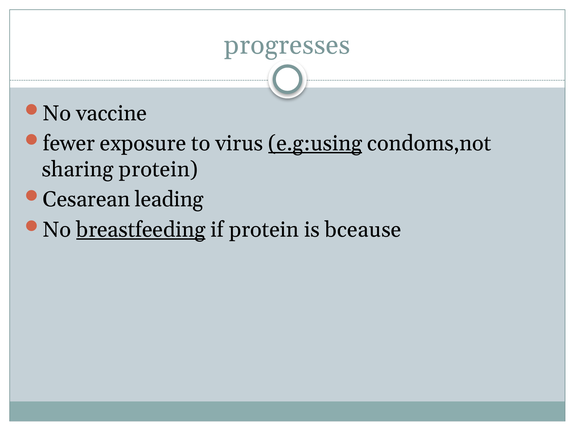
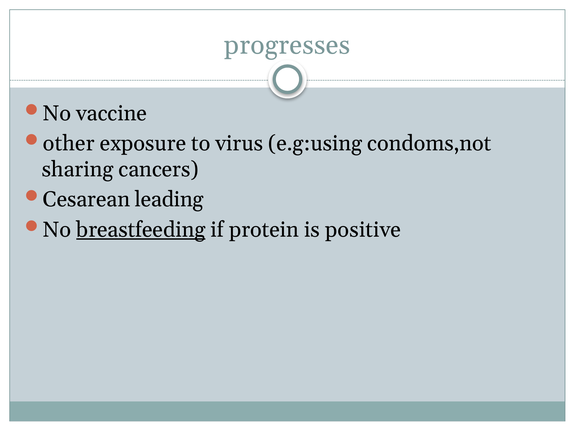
fewer: fewer -> other
e.g:using underline: present -> none
sharing protein: protein -> cancers
bceause: bceause -> positive
